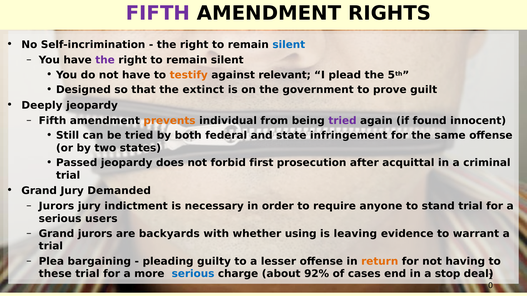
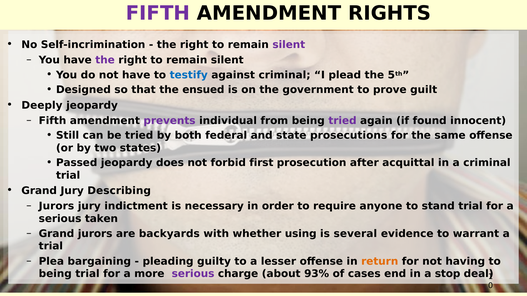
silent at (289, 45) colour: blue -> purple
testify colour: orange -> blue
against relevant: relevant -> criminal
extinct: extinct -> ensued
prevents colour: orange -> purple
infringement: infringement -> prosecutions
Demanded: Demanded -> Describing
users: users -> taken
leaving: leaving -> several
these at (55, 274): these -> being
serious at (193, 274) colour: blue -> purple
92%: 92% -> 93%
